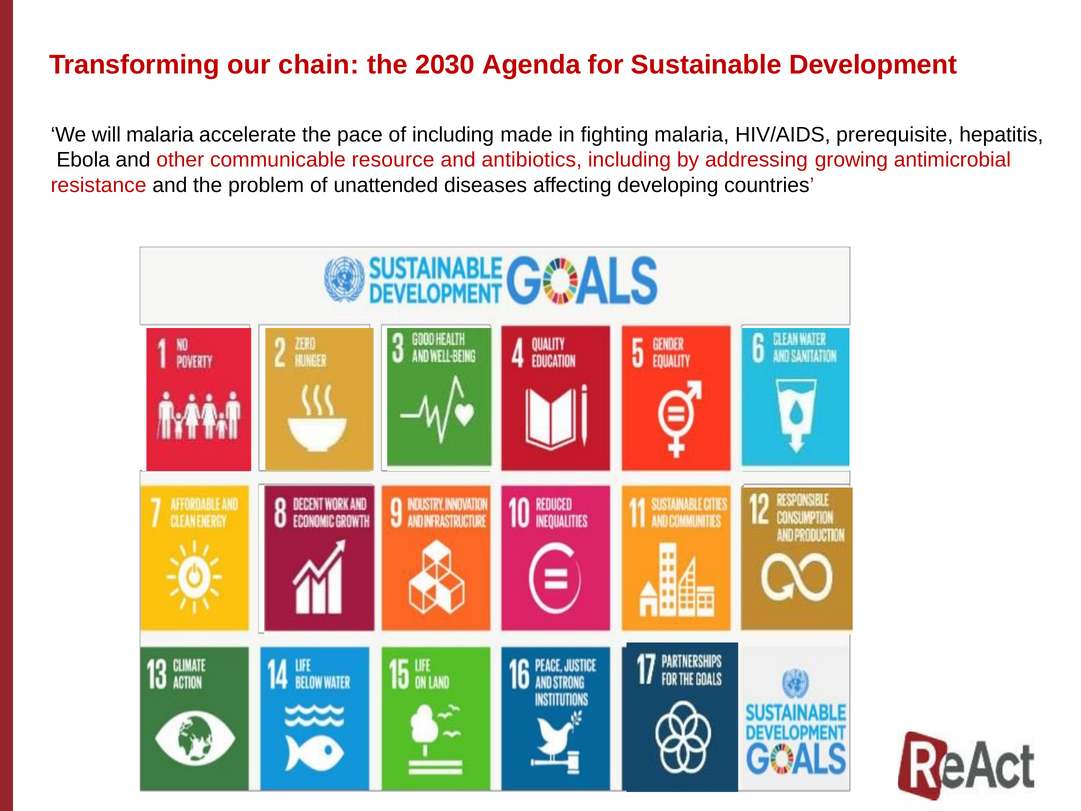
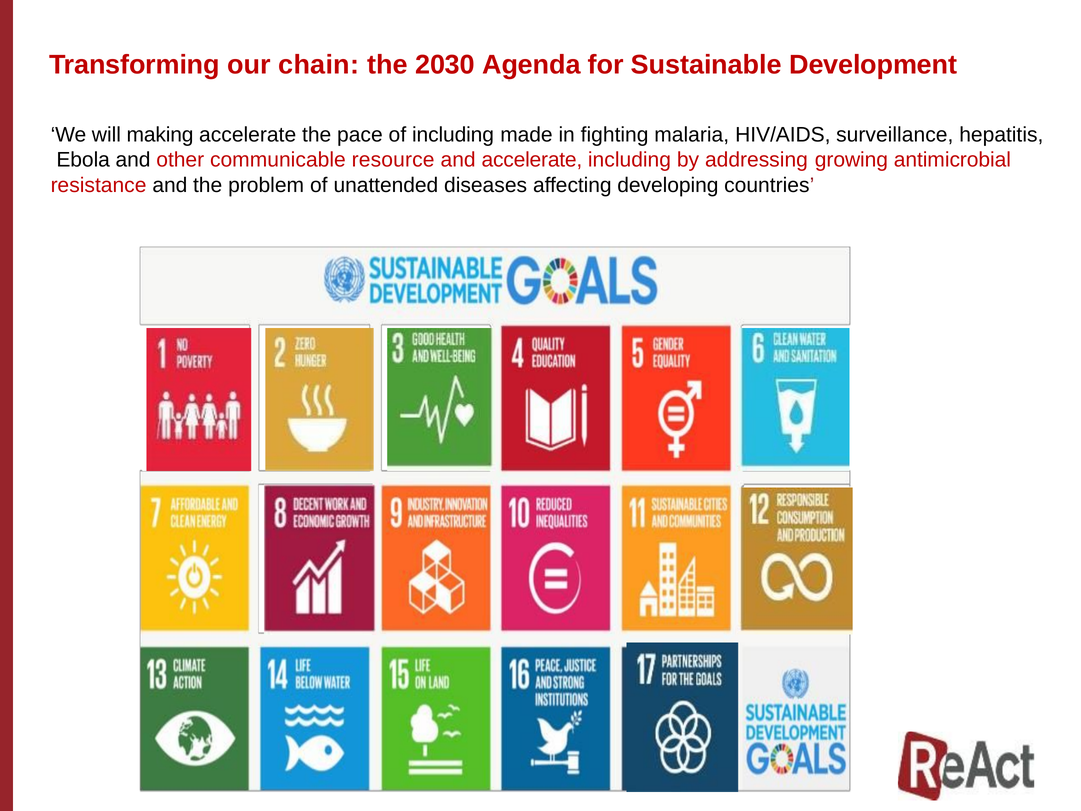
will malaria: malaria -> making
prerequisite: prerequisite -> surveillance
and antibiotics: antibiotics -> accelerate
